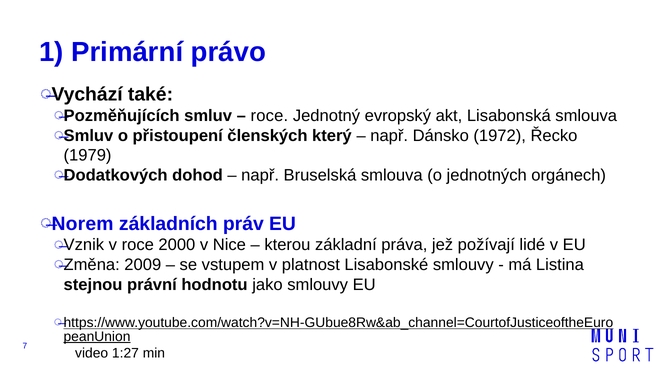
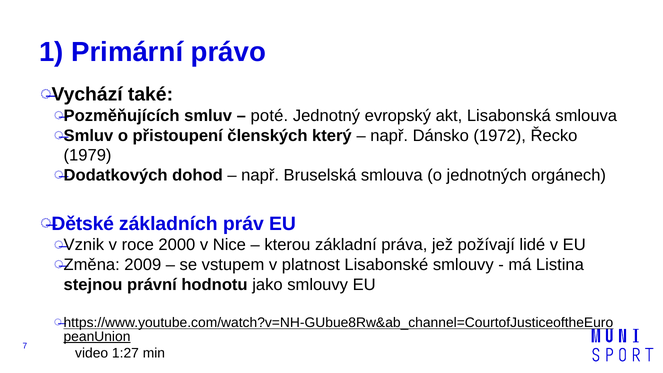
roce at (269, 116): roce -> poté
Norem: Norem -> Dětské
